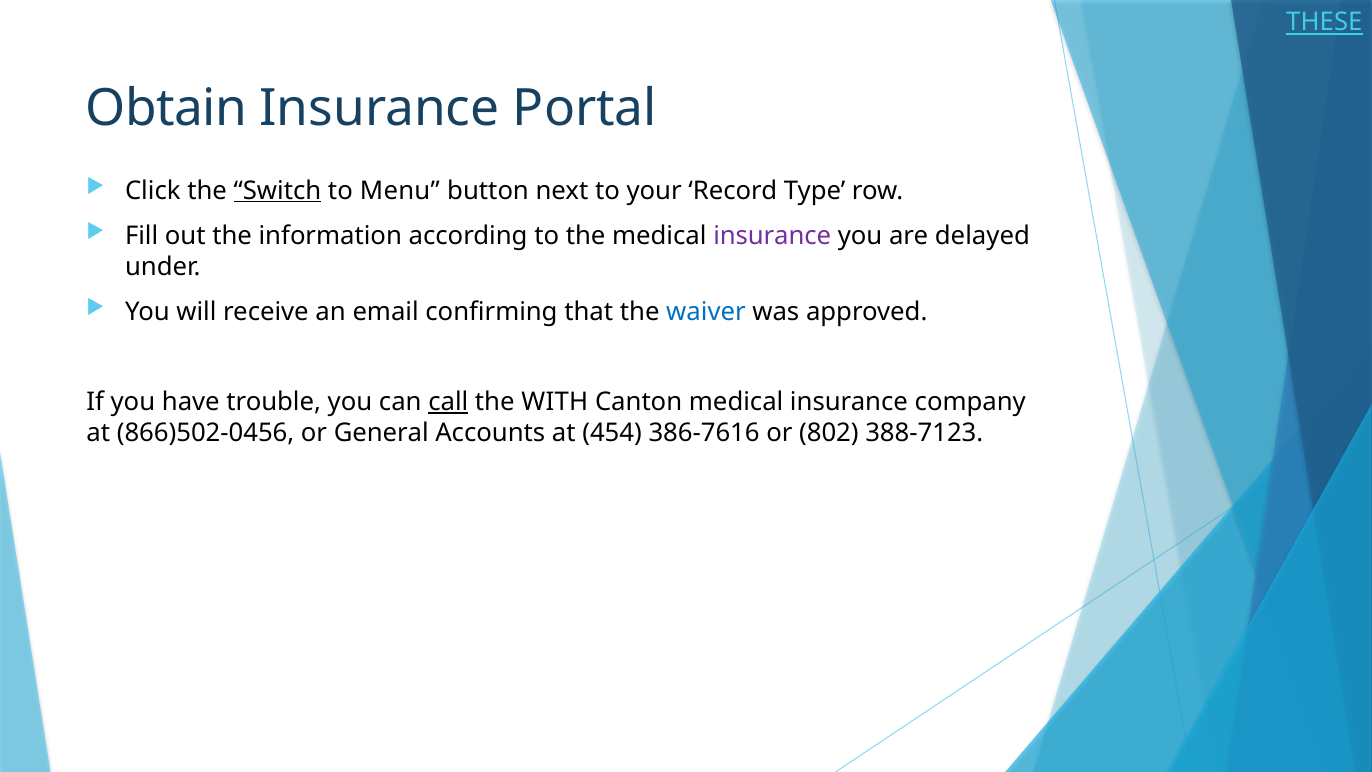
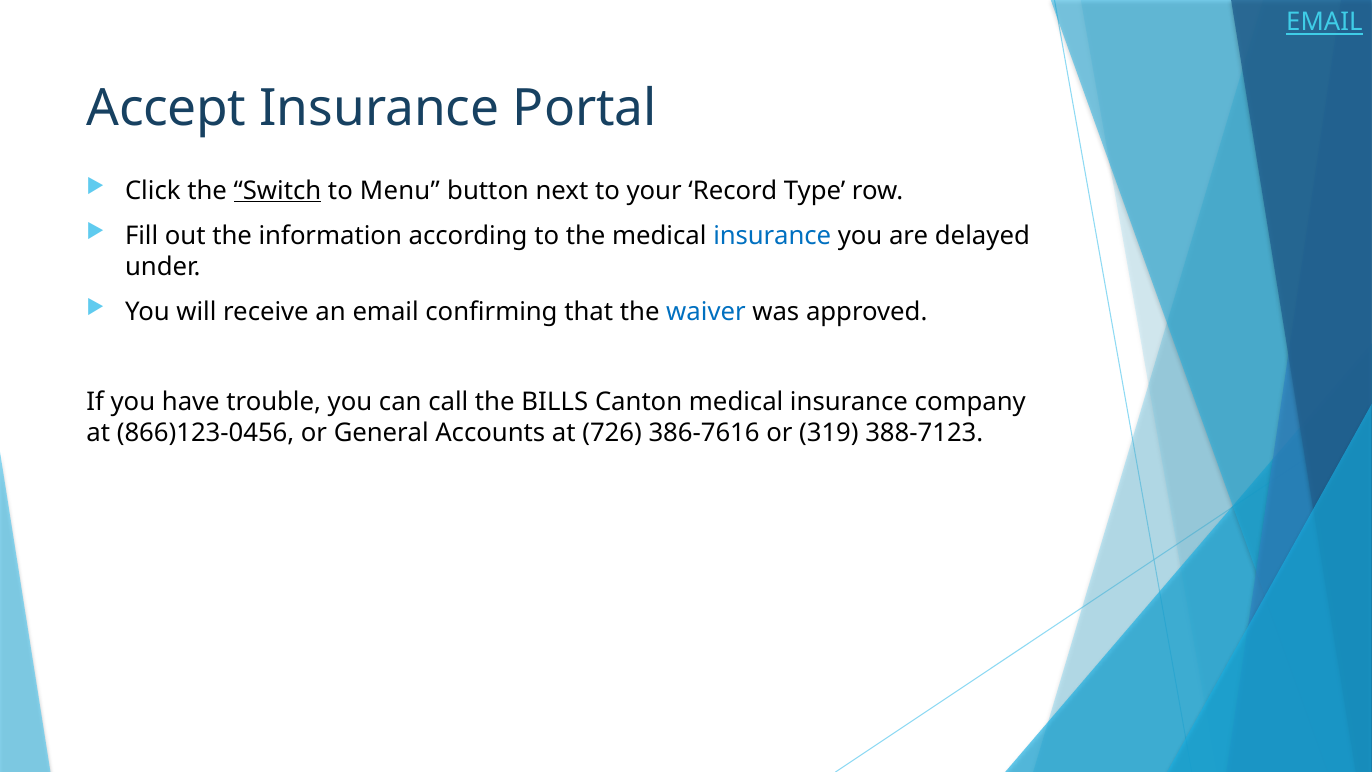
THESE at (1324, 22): THESE -> EMAIL
Obtain: Obtain -> Accept
insurance at (772, 236) colour: purple -> blue
call underline: present -> none
WITH: WITH -> BILLS
866)502-0456: 866)502-0456 -> 866)123-0456
454: 454 -> 726
802: 802 -> 319
